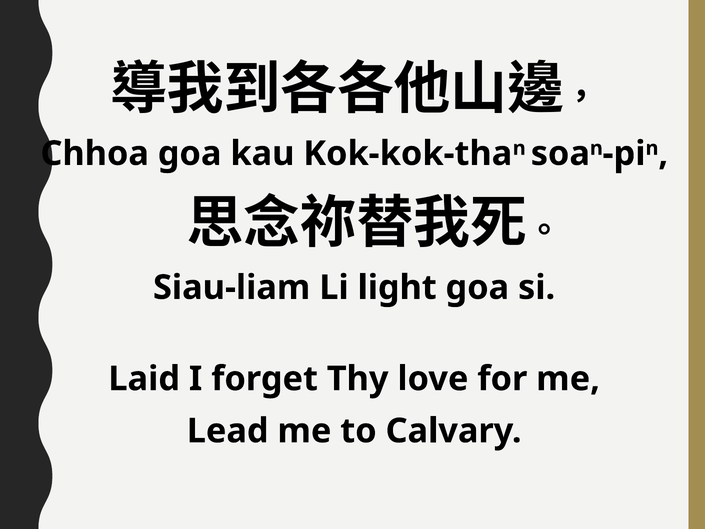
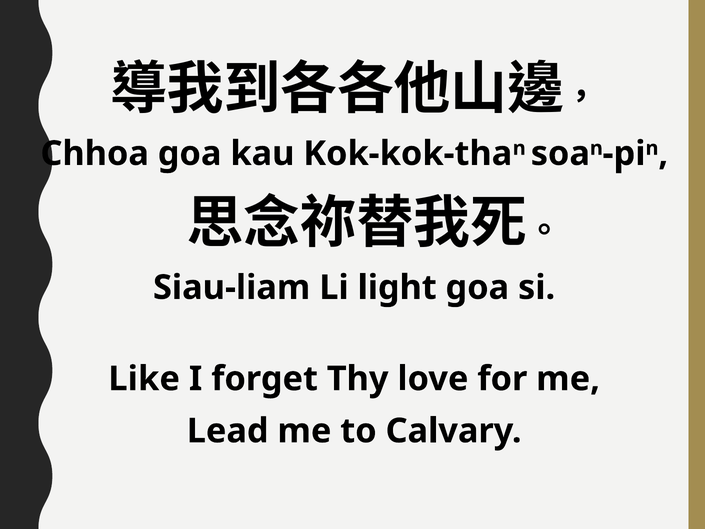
Laid: Laid -> Like
